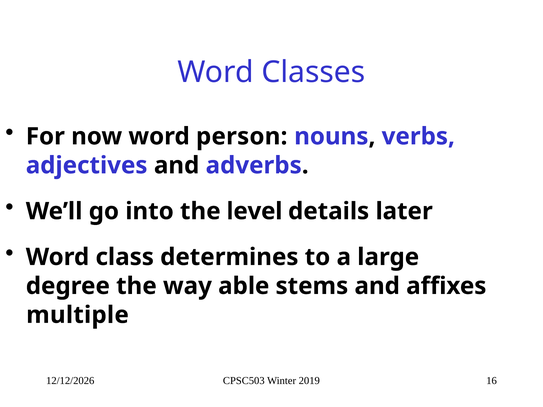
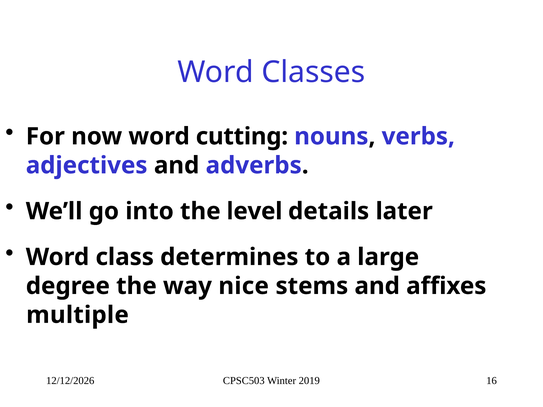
person: person -> cutting
able: able -> nice
